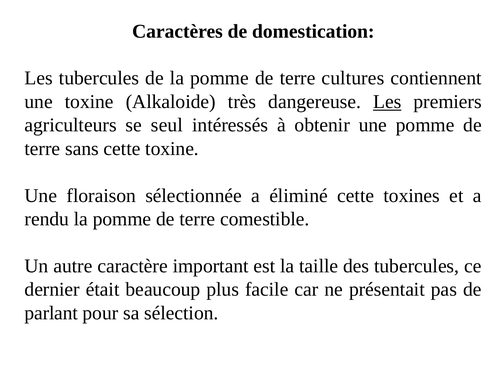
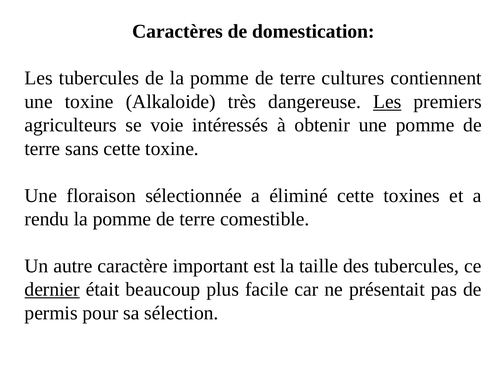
seul: seul -> voie
dernier underline: none -> present
parlant: parlant -> permis
